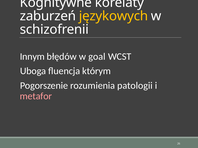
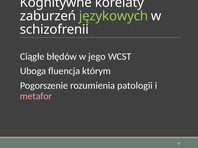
językowych colour: yellow -> light green
Innym: Innym -> Ciągłe
goal: goal -> jego
